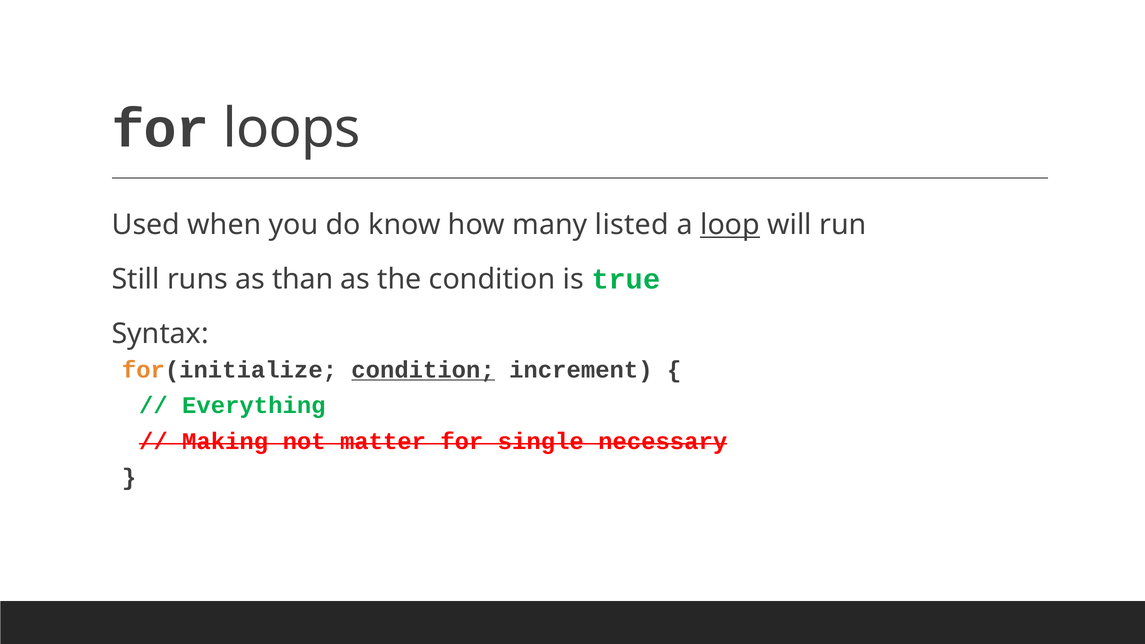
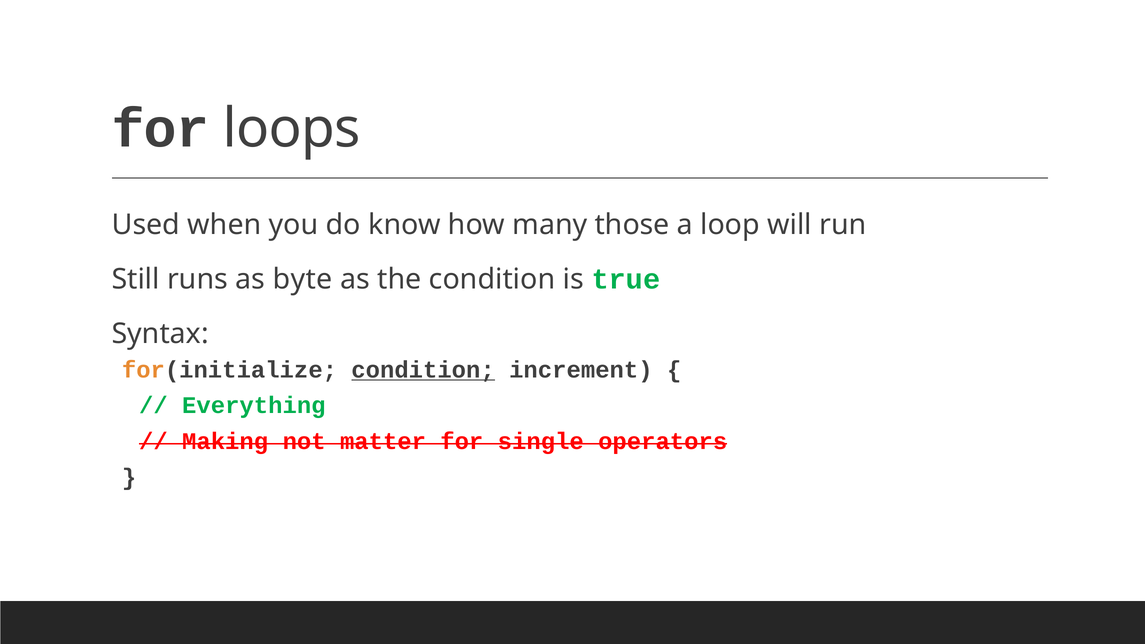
listed: listed -> those
loop underline: present -> none
than: than -> byte
necessary: necessary -> operators
